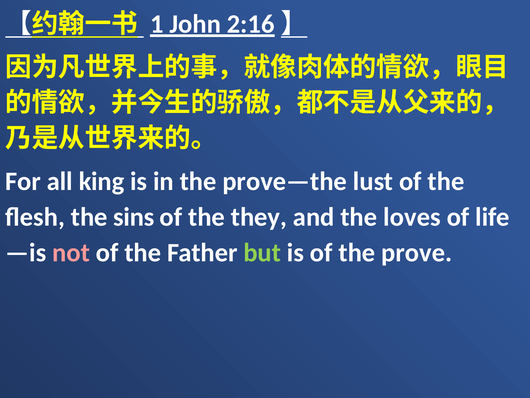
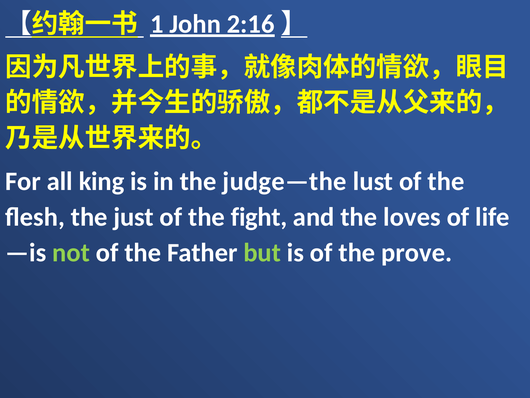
prove—the: prove—the -> judge—the
sins: sins -> just
they: they -> fight
not colour: pink -> light green
